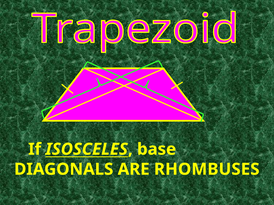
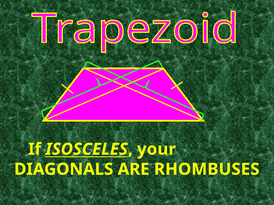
base: base -> your
